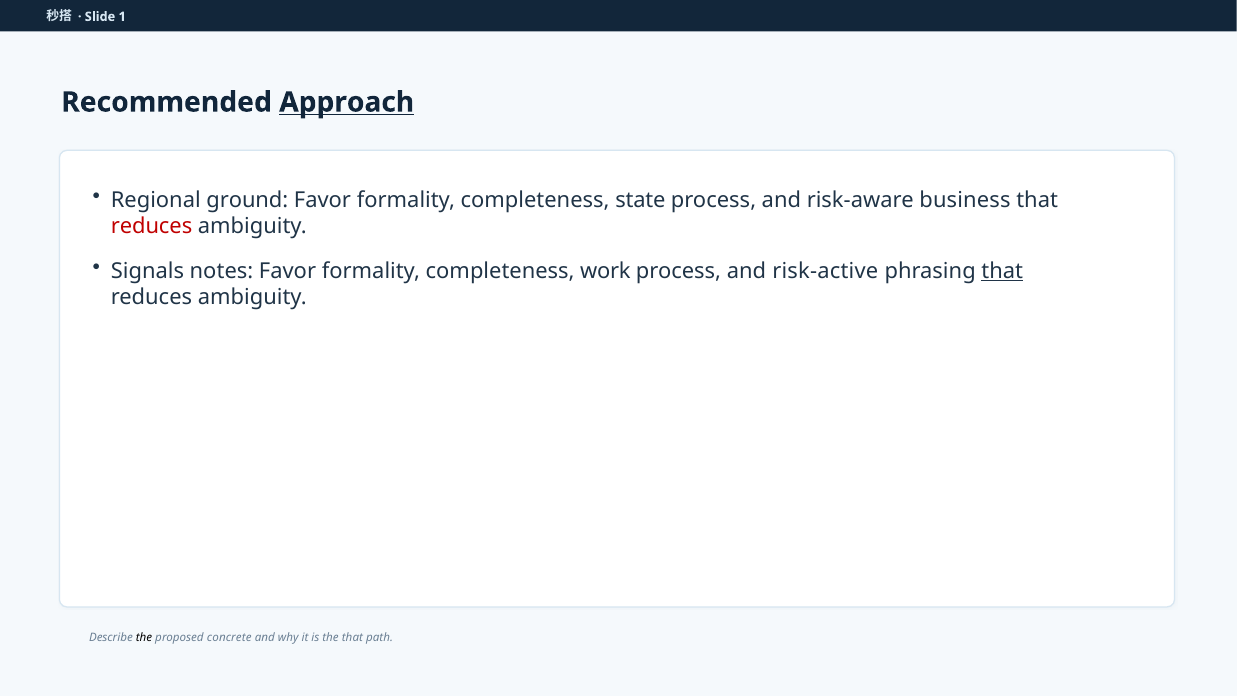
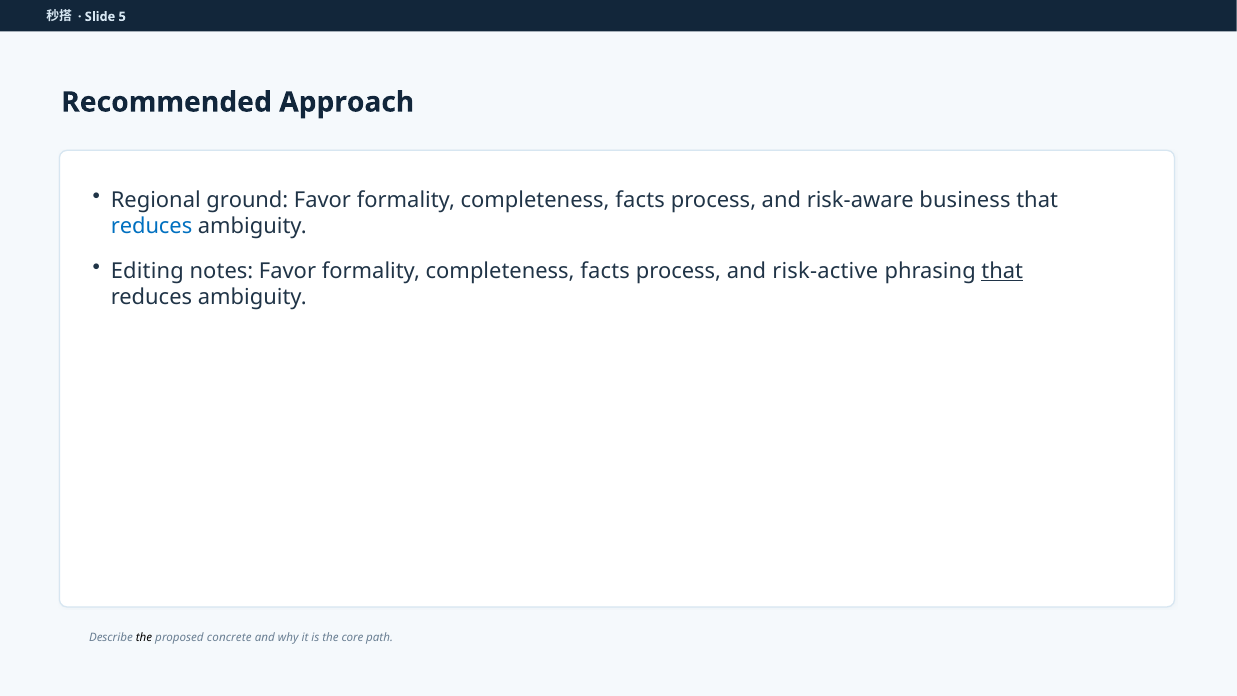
1: 1 -> 5
Approach underline: present -> none
state at (640, 200): state -> facts
reduces at (152, 226) colour: red -> blue
Signals: Signals -> Editing
work at (605, 271): work -> facts
the that: that -> core
